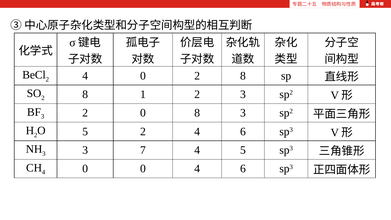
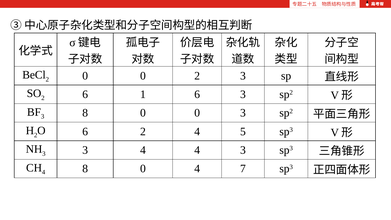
4 at (85, 76): 4 -> 0
0 2 8: 8 -> 3
8 at (85, 94): 8 -> 6
1 2: 2 -> 6
3 2: 2 -> 8
8 at (197, 113): 8 -> 0
5 at (85, 131): 5 -> 6
2 4 6: 6 -> 5
3 7: 7 -> 4
4 5: 5 -> 3
0 at (85, 169): 0 -> 8
0 4 6: 6 -> 7
